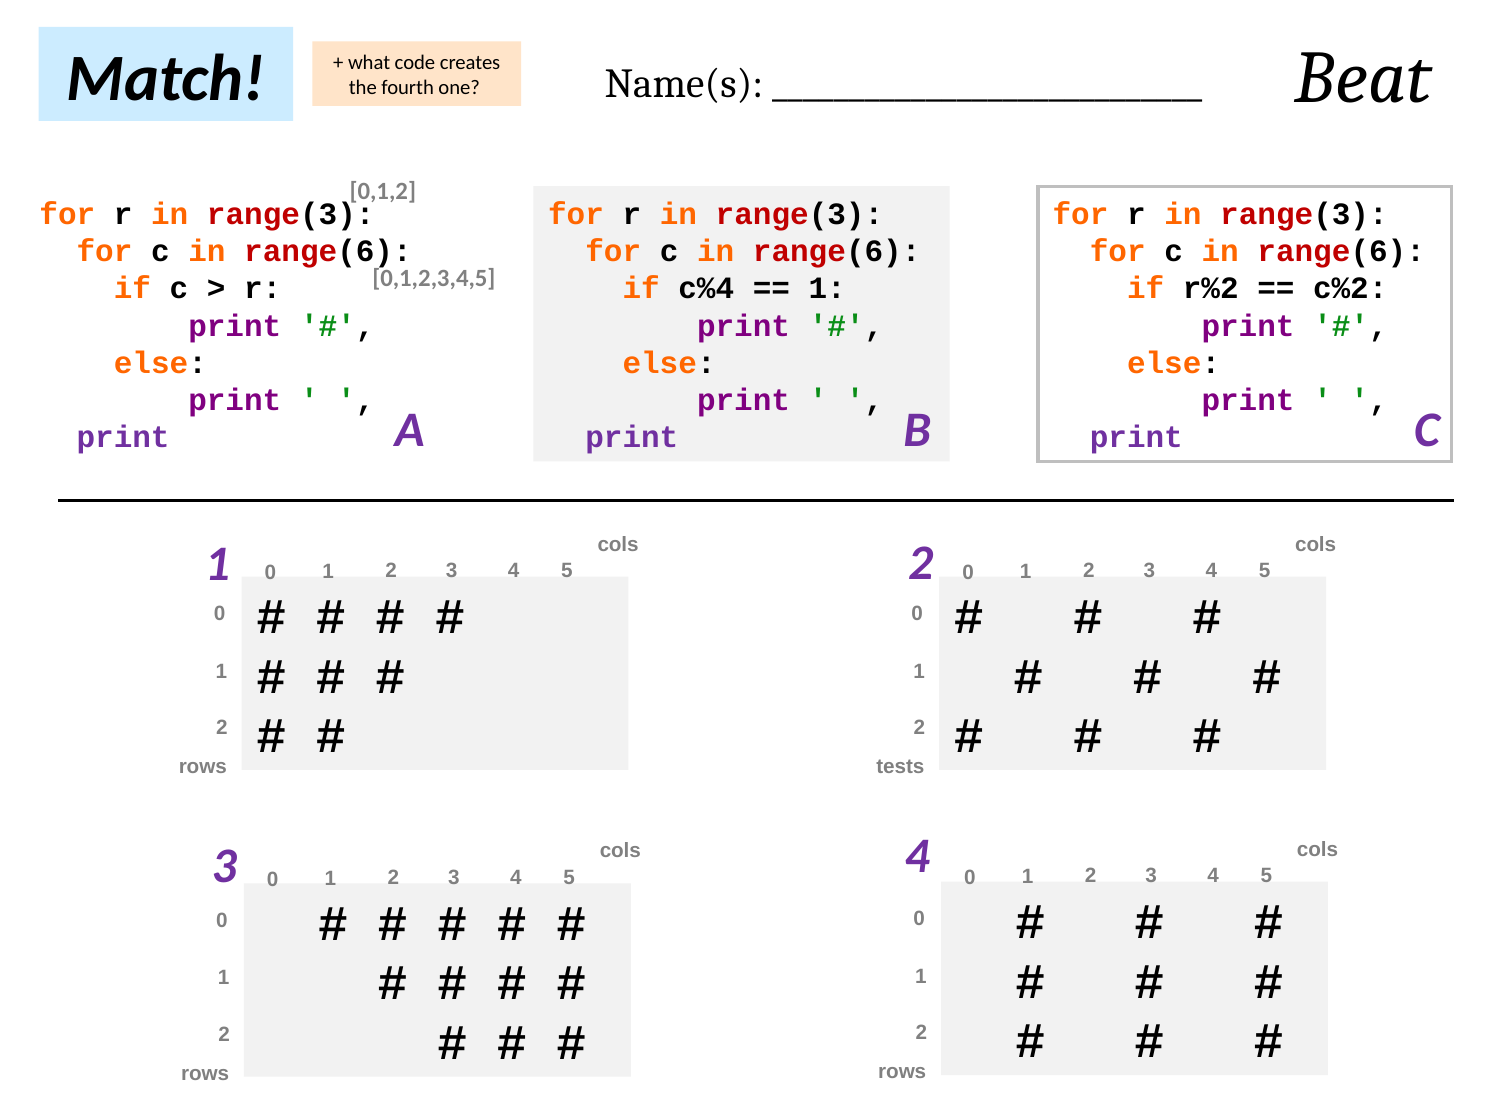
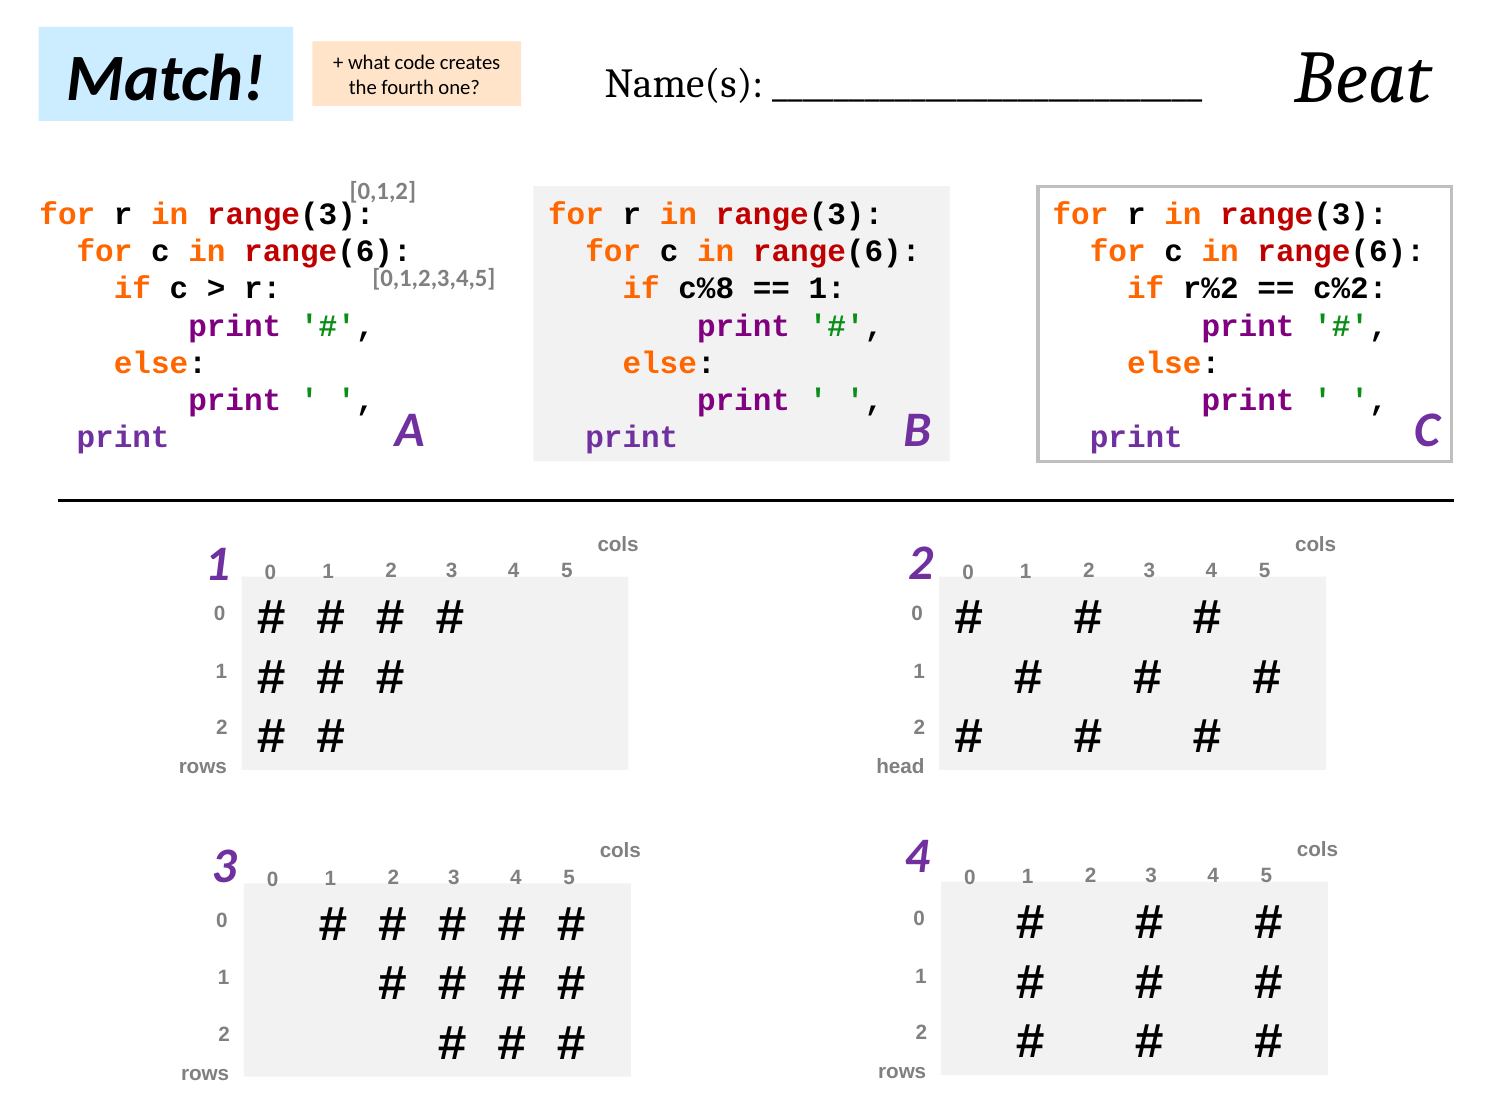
c%4: c%4 -> c%8
tests: tests -> head
